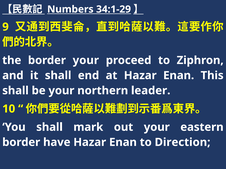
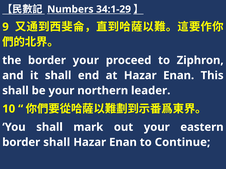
border have: have -> shall
Direction: Direction -> Continue
